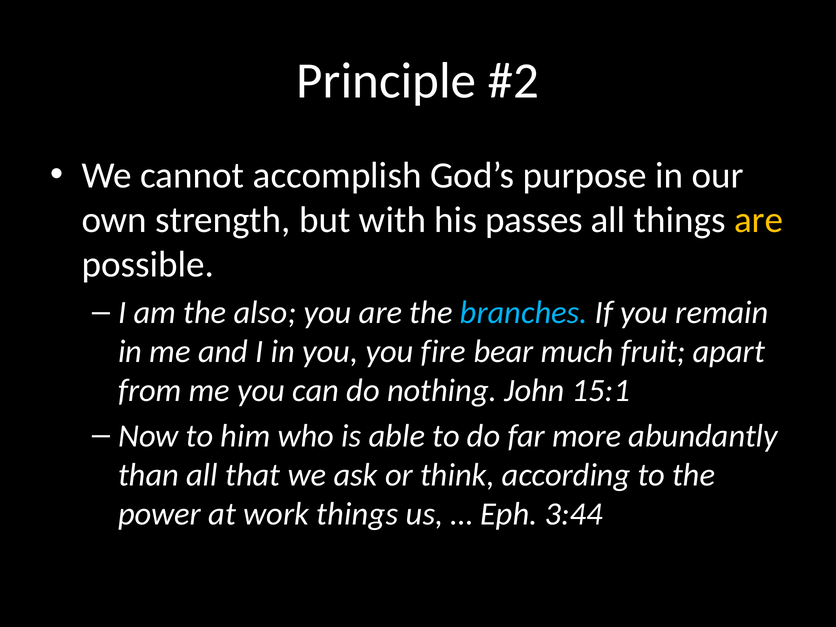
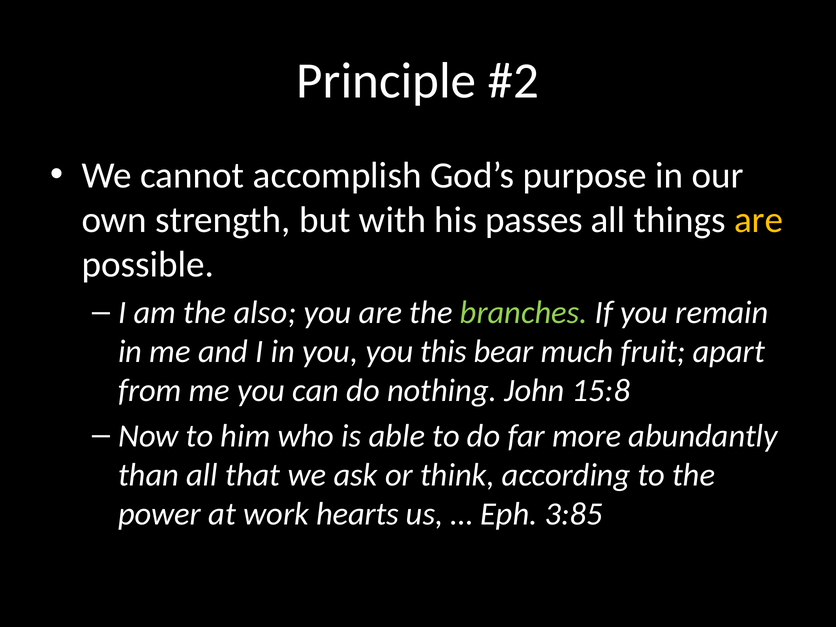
branches colour: light blue -> light green
fire: fire -> this
15:1: 15:1 -> 15:8
work things: things -> hearts
3:44: 3:44 -> 3:85
